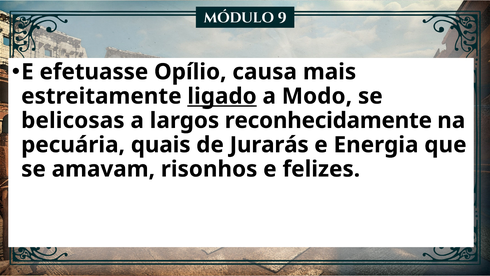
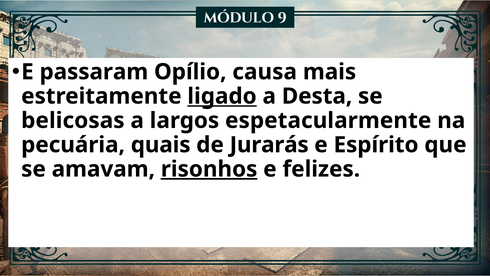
efetuasse: efetuasse -> passaram
Modo: Modo -> Desta
reconhecidamente: reconhecidamente -> espetacularmente
Energia: Energia -> Espírito
risonhos underline: none -> present
